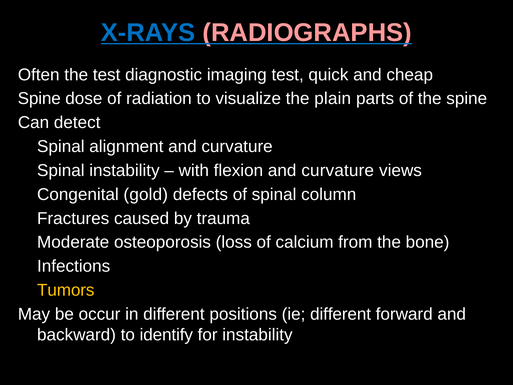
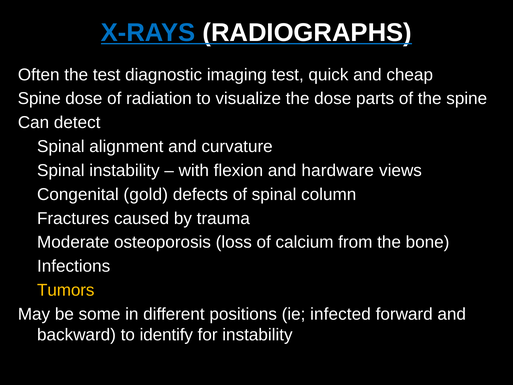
RADIOGRAPHS colour: pink -> white
the plain: plain -> dose
flexion and curvature: curvature -> hardware
occur: occur -> some
ie different: different -> infected
